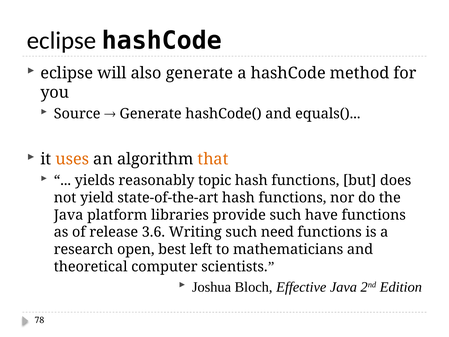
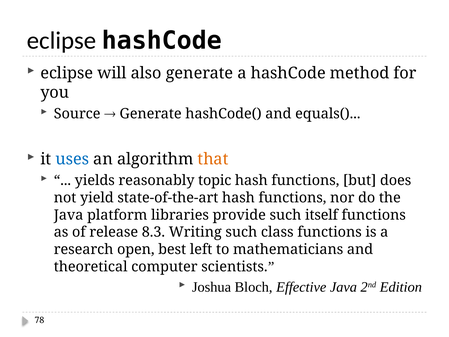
uses colour: orange -> blue
have: have -> itself
3.6: 3.6 -> 8.3
need: need -> class
